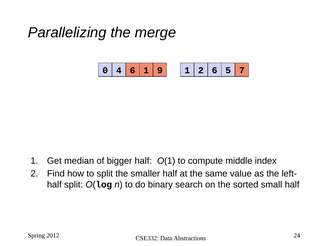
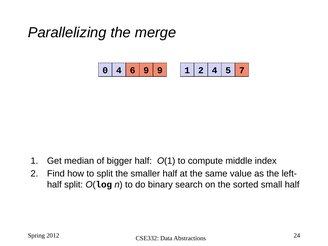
6 1: 1 -> 9
2 6: 6 -> 4
